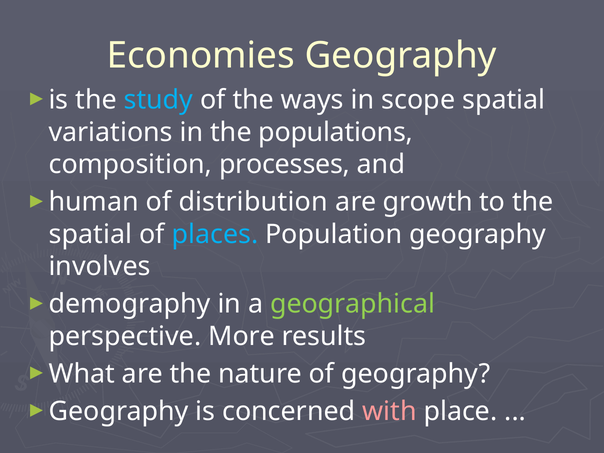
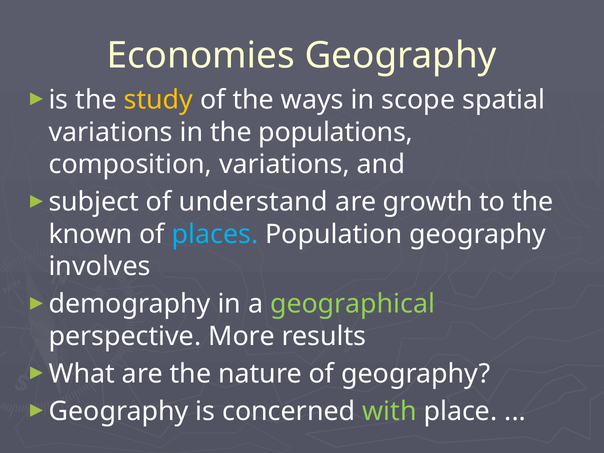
study colour: light blue -> yellow
composition processes: processes -> variations
human: human -> subject
distribution: distribution -> understand
spatial at (90, 234): spatial -> known
with colour: pink -> light green
